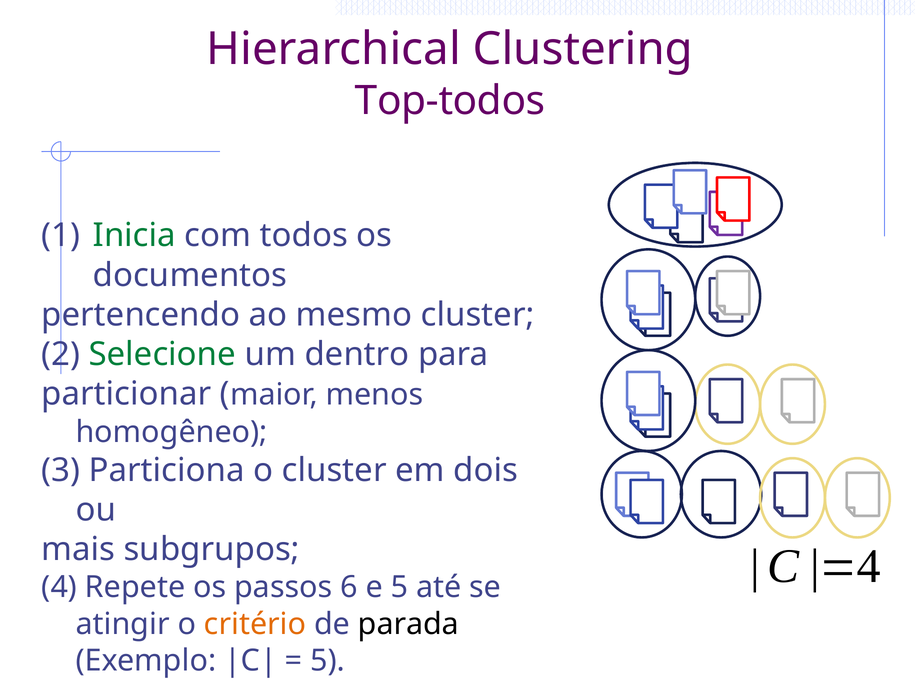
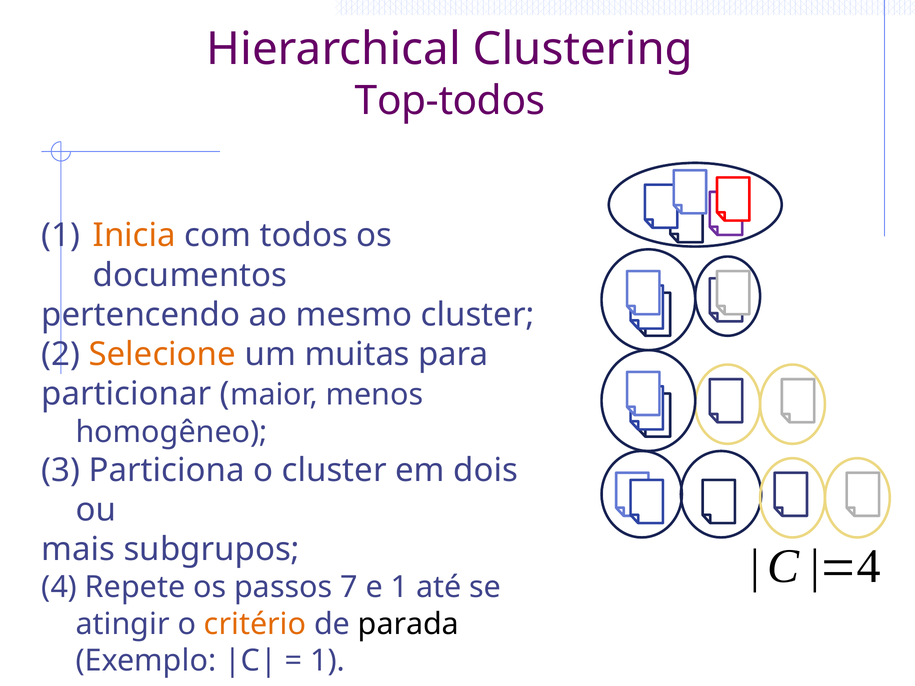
Inicia colour: green -> orange
Selecione colour: green -> orange
dentro: dentro -> muitas
6: 6 -> 7
e 5: 5 -> 1
5 at (328, 661): 5 -> 1
